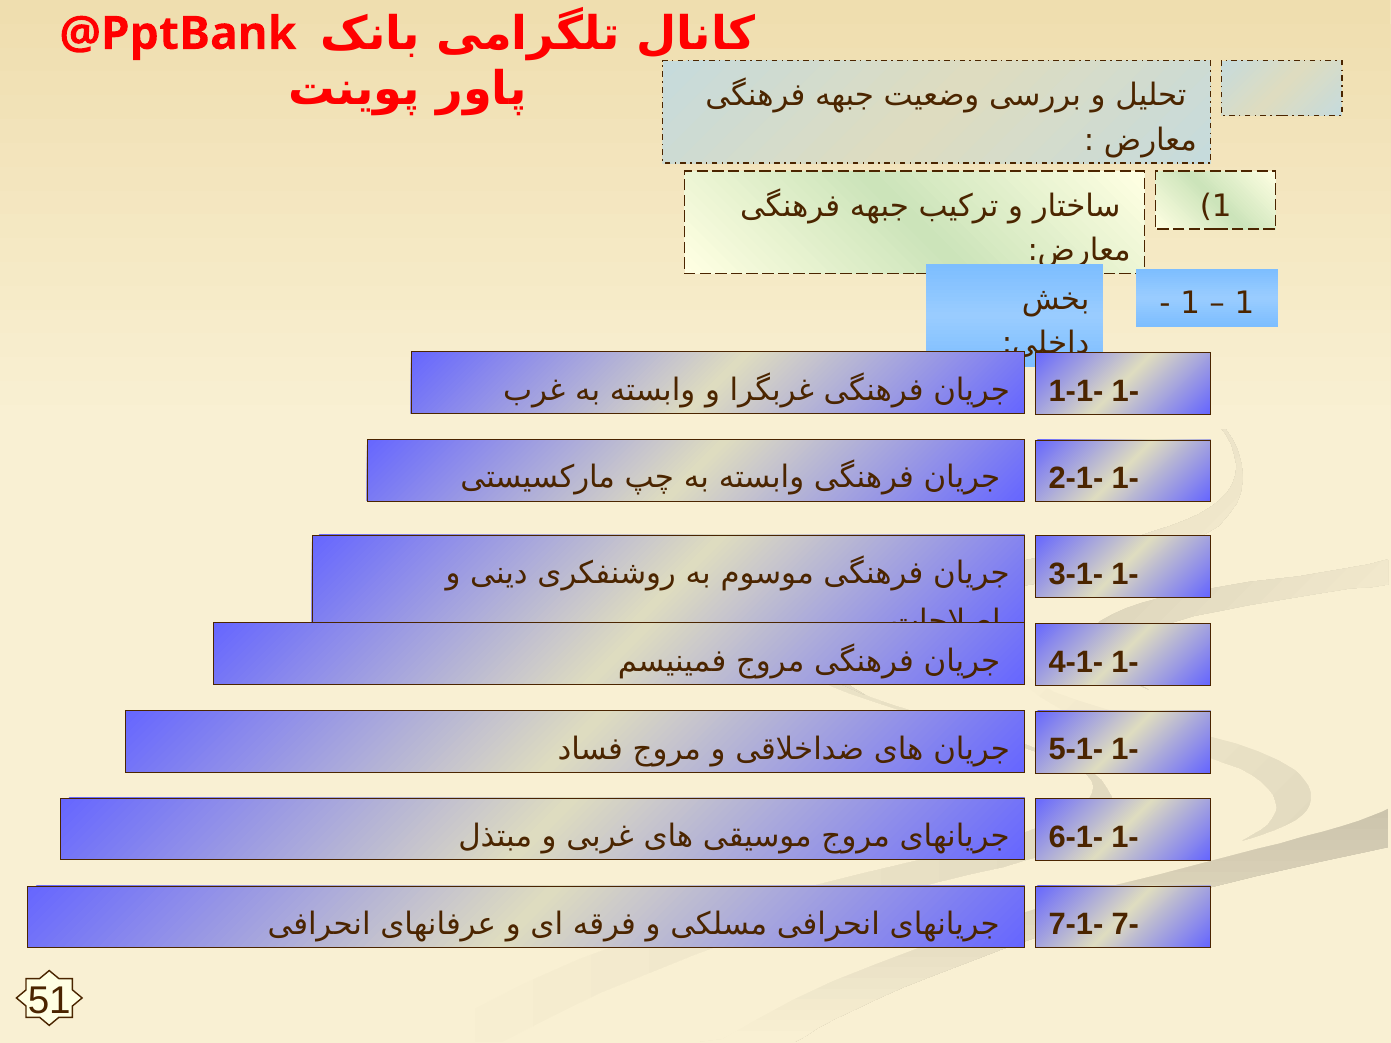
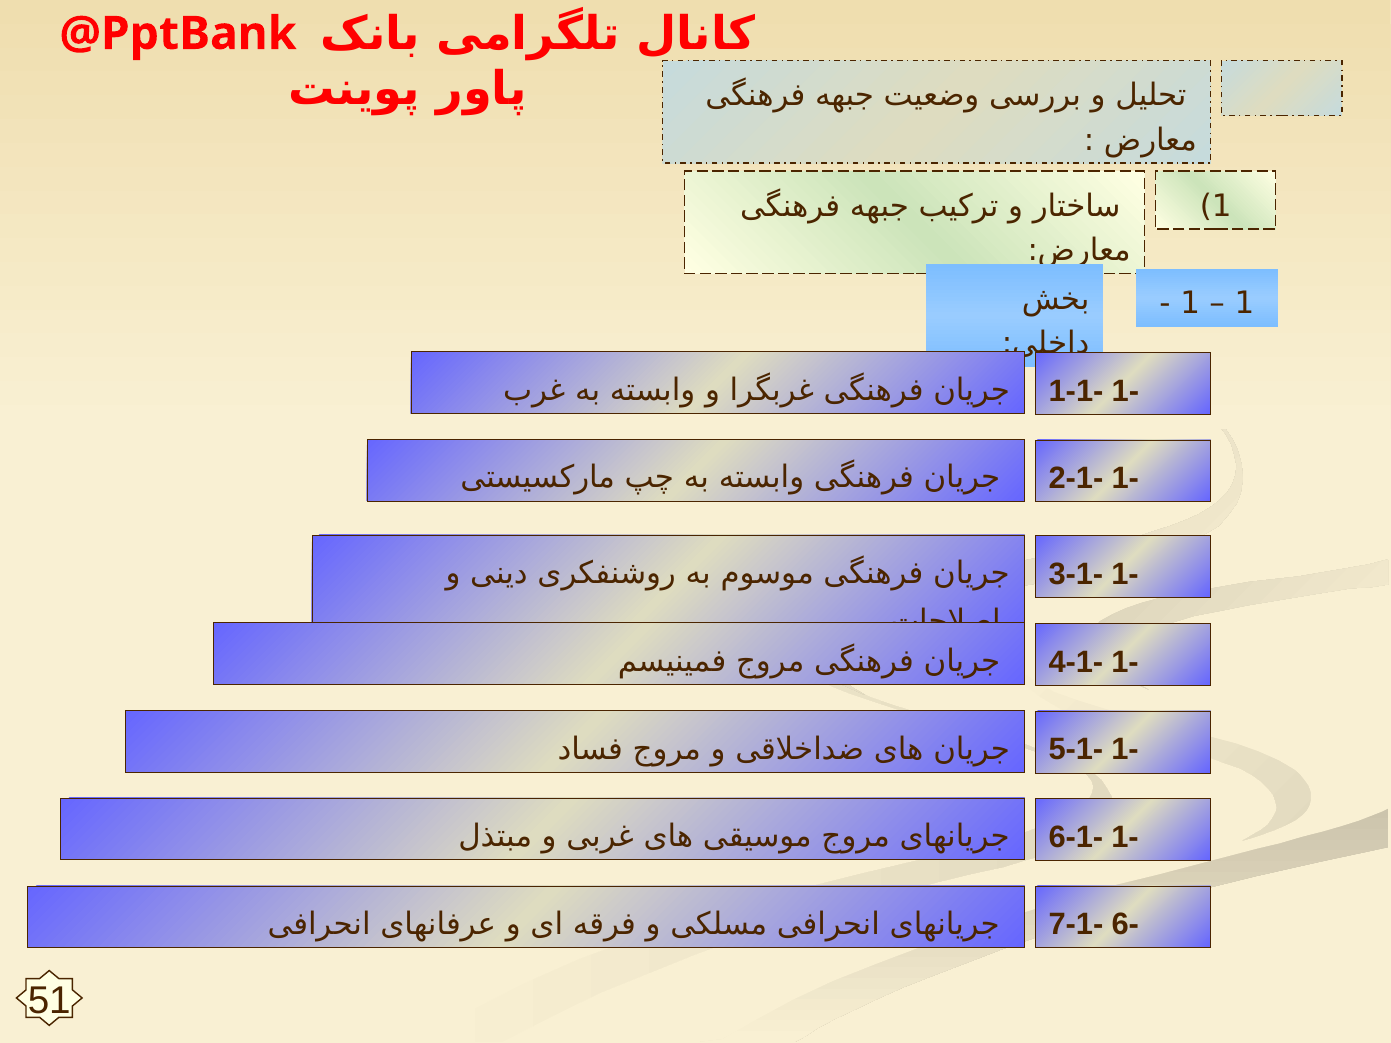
7-: 7- -> 6-
